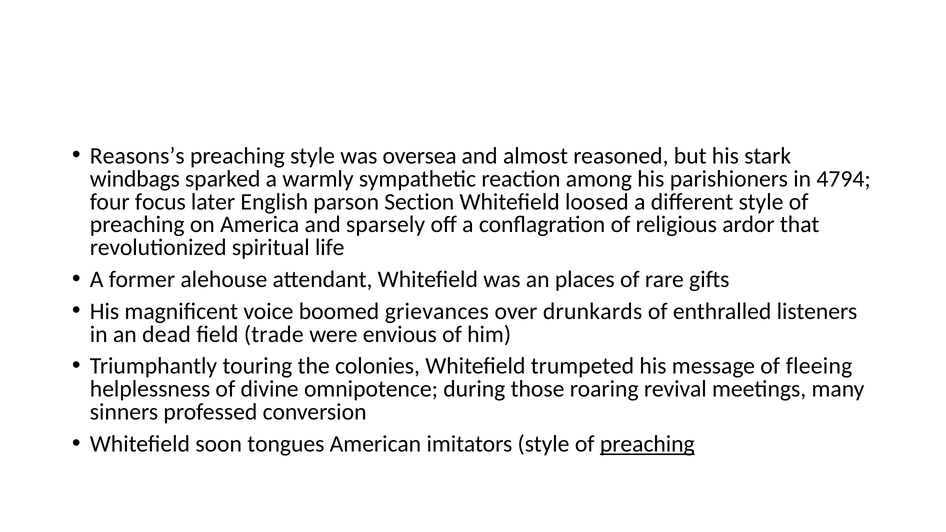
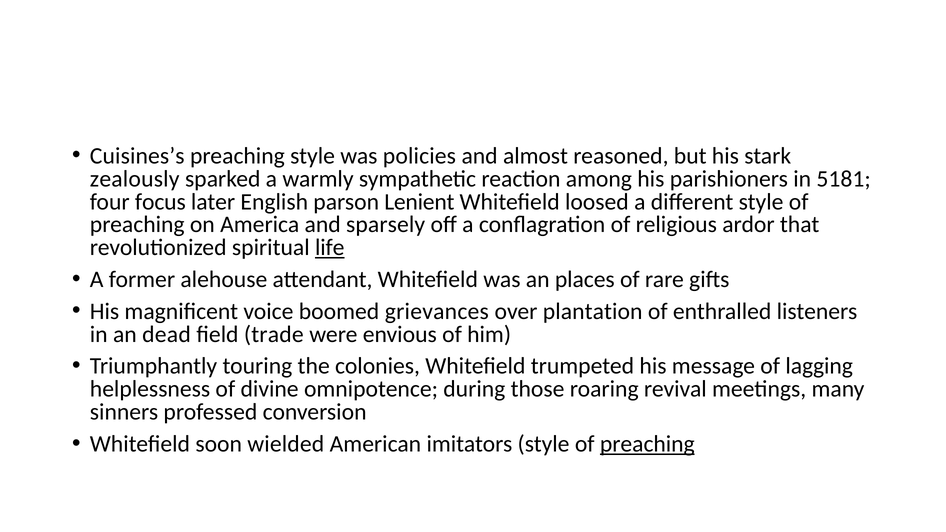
Reasons’s: Reasons’s -> Cuisines’s
oversea: oversea -> policies
windbags: windbags -> zealously
4794: 4794 -> 5181
Section: Section -> Lenient
life underline: none -> present
drunkards: drunkards -> plantation
fleeing: fleeing -> lagging
tongues: tongues -> wielded
